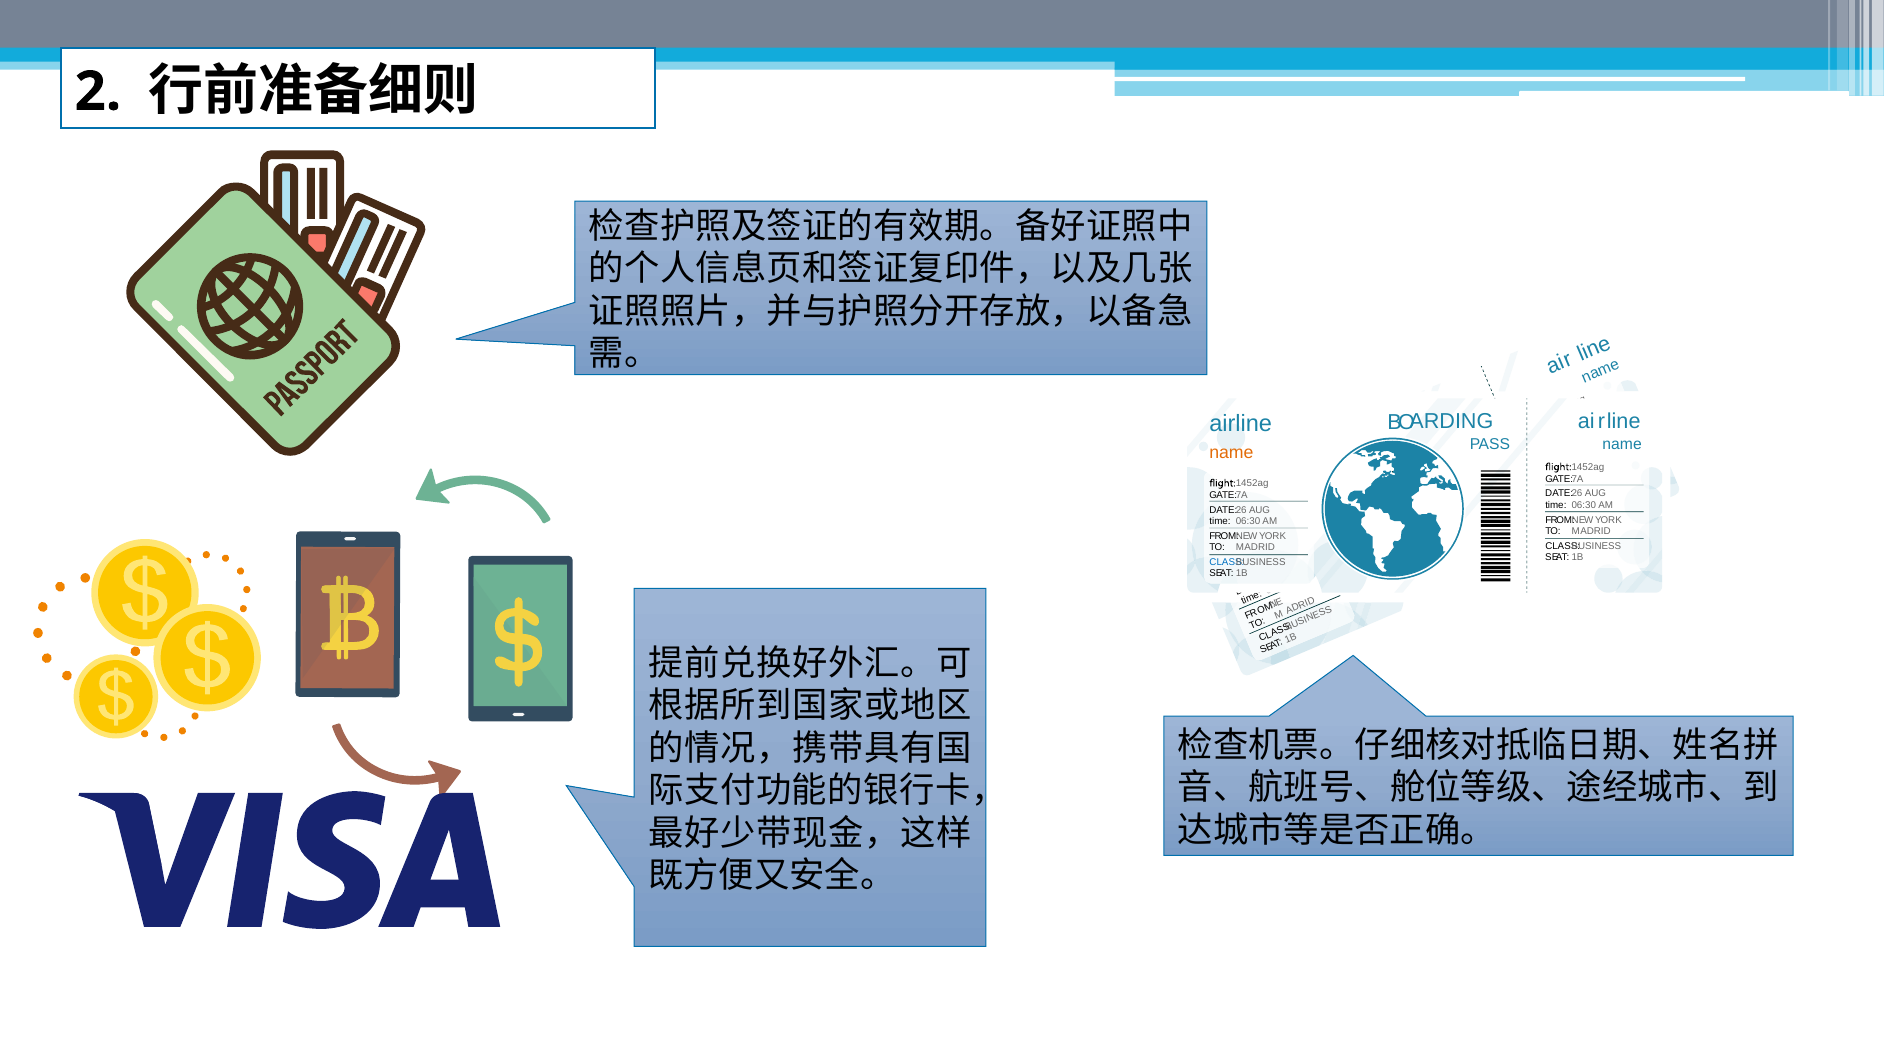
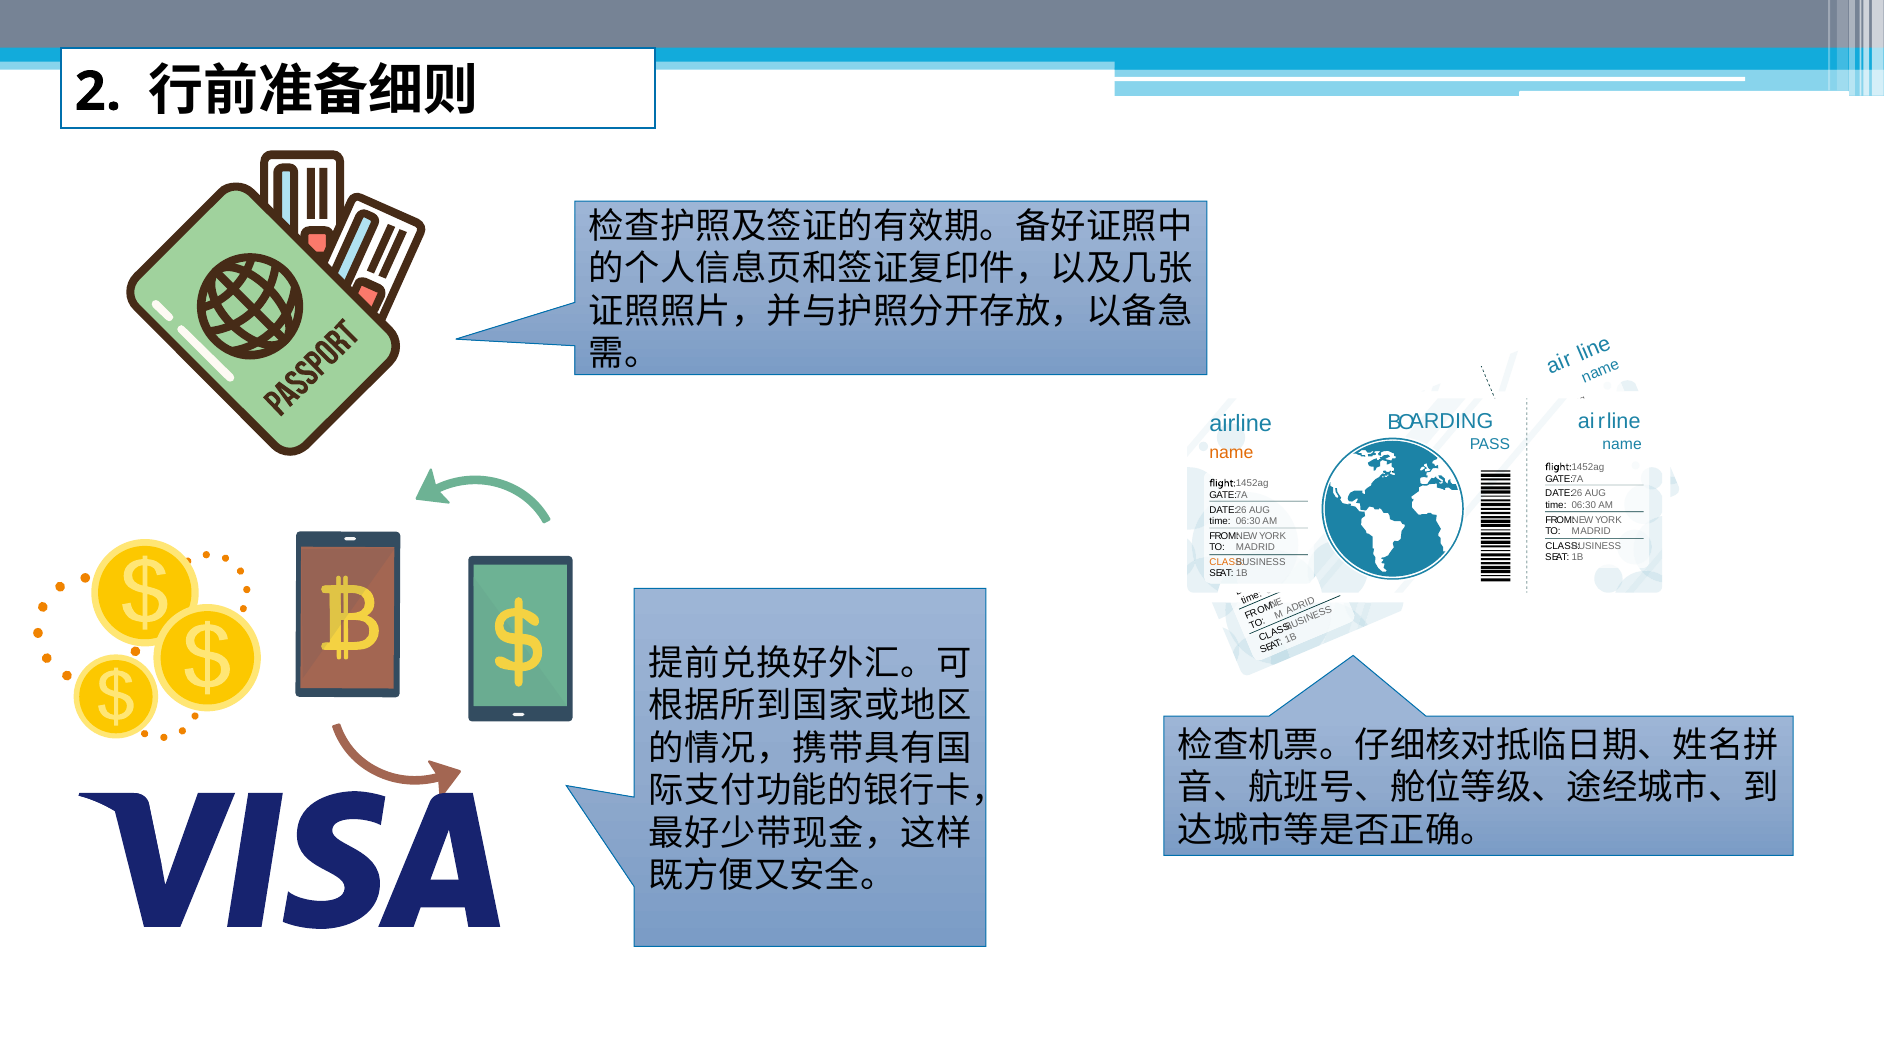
CLASS at (1227, 562) colour: blue -> orange
